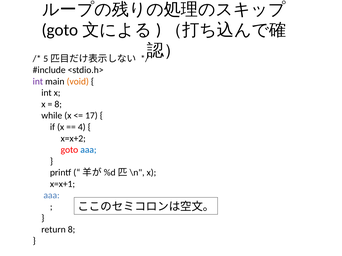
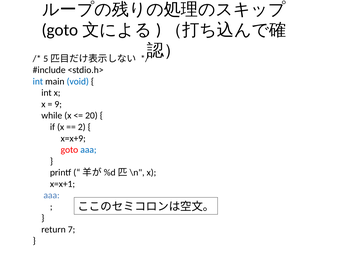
int at (38, 82) colour: purple -> blue
void colour: orange -> blue
8 at (58, 104): 8 -> 9
17: 17 -> 20
4: 4 -> 2
x=x+2: x=x+2 -> x=x+9
return 8: 8 -> 7
